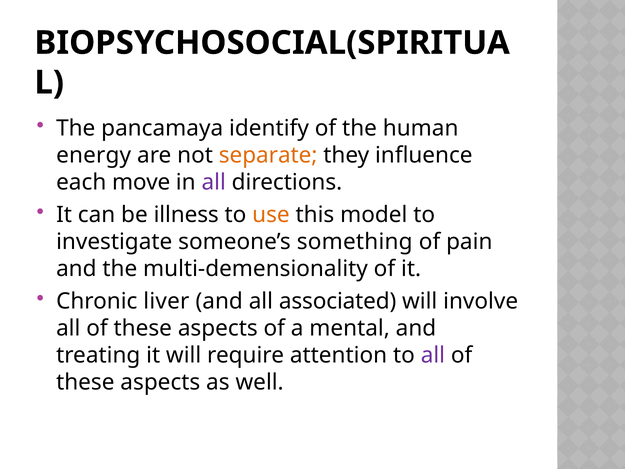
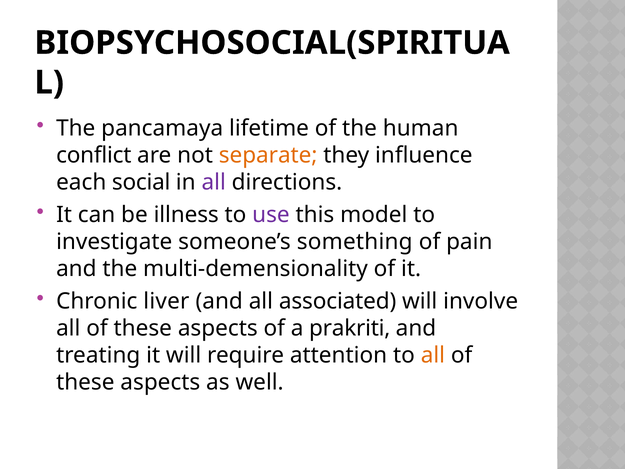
identify: identify -> lifetime
energy: energy -> conflict
move: move -> social
use colour: orange -> purple
mental: mental -> prakriti
all at (433, 355) colour: purple -> orange
